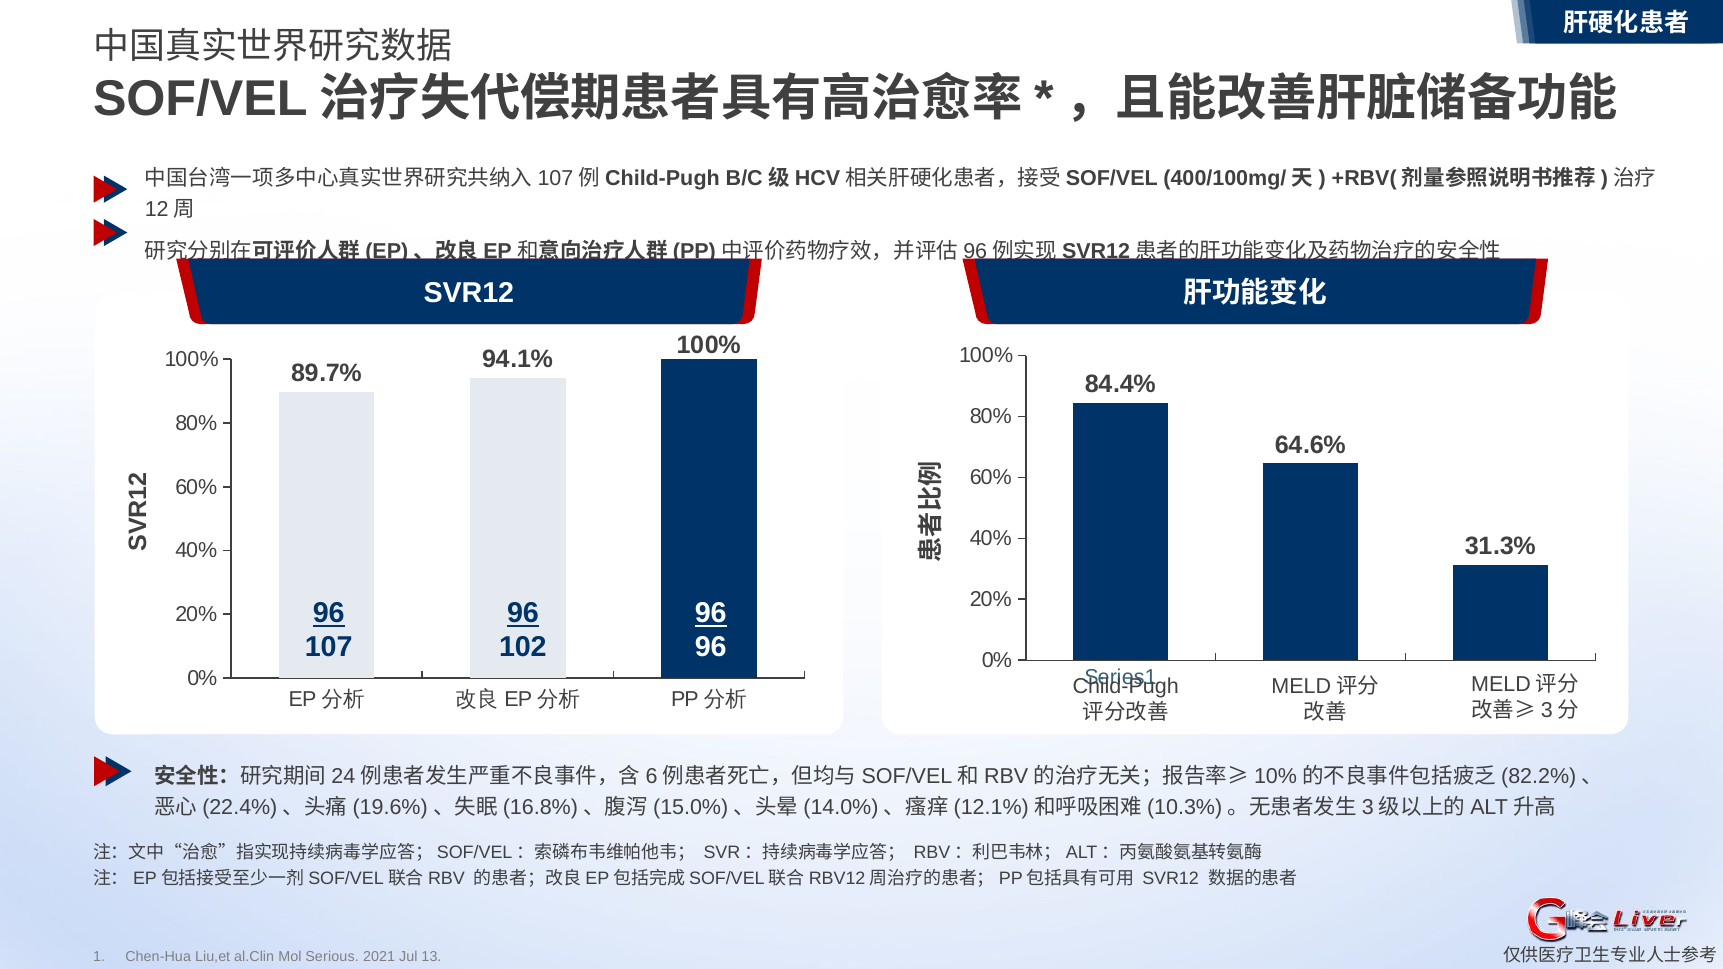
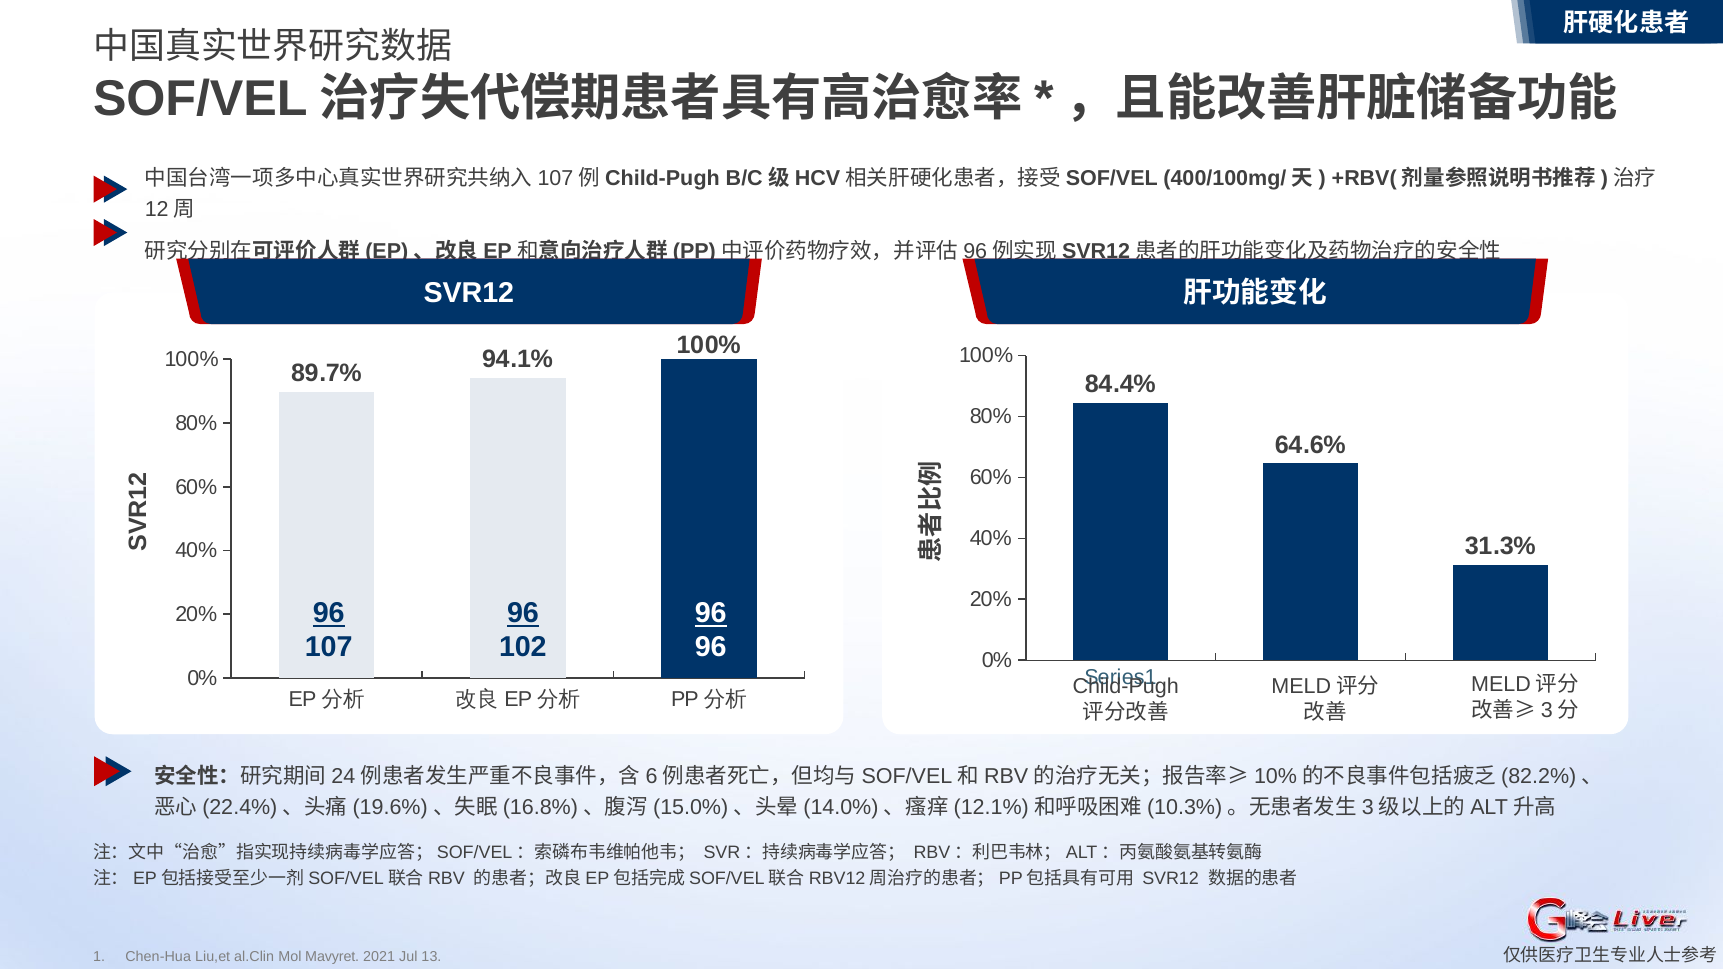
Serious: Serious -> Mavyret
